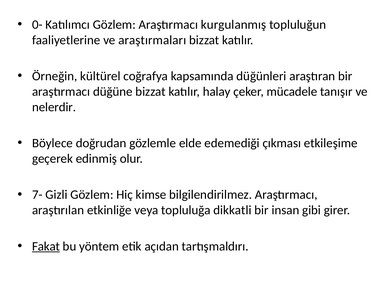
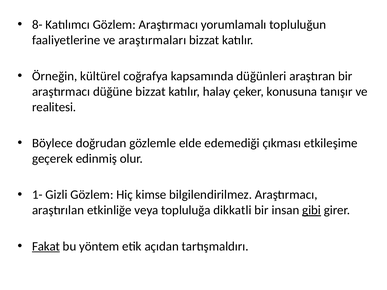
0-: 0- -> 8-
kurgulanmış: kurgulanmış -> yorumlamalı
mücadele: mücadele -> konusuna
nelerdir: nelerdir -> realitesi
7-: 7- -> 1-
gibi underline: none -> present
